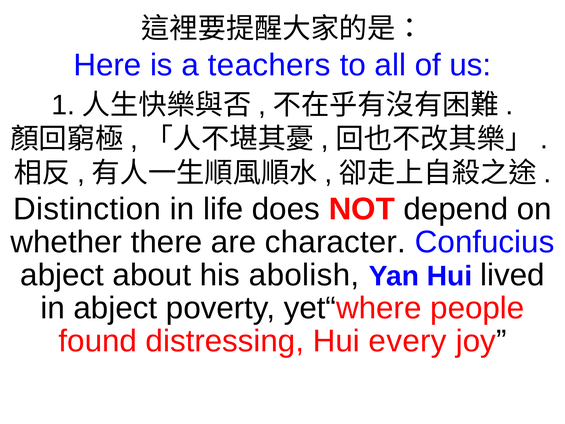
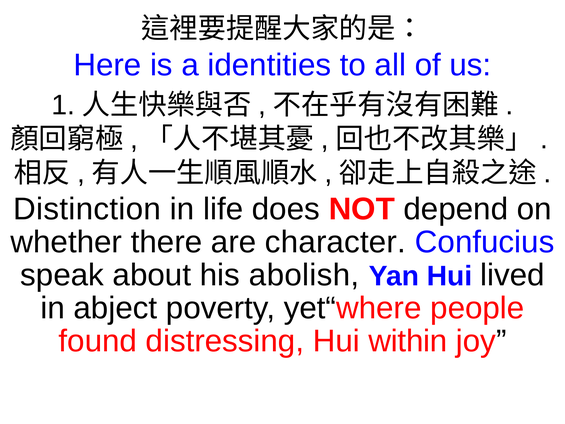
teachers: teachers -> identities
abject at (62, 275): abject -> speak
every: every -> within
